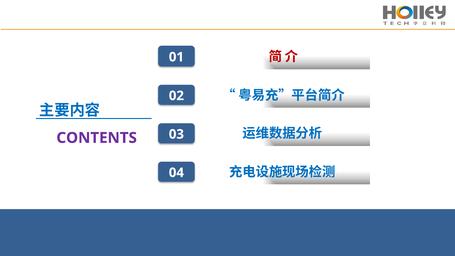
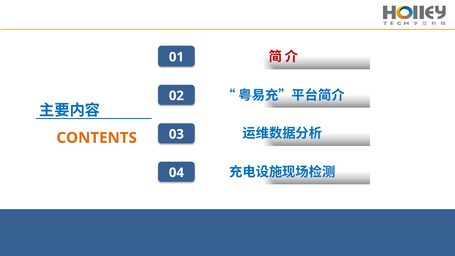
CONTENTS colour: purple -> orange
